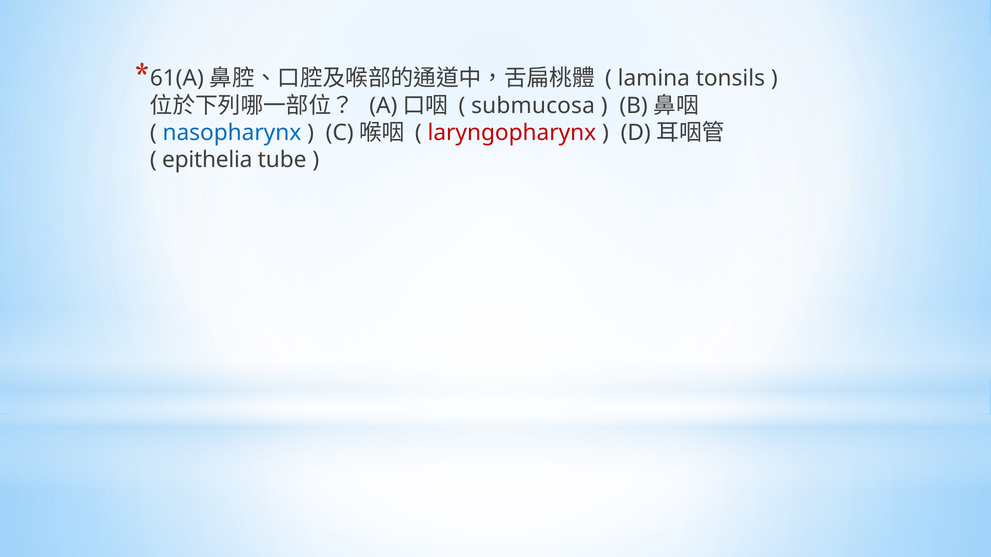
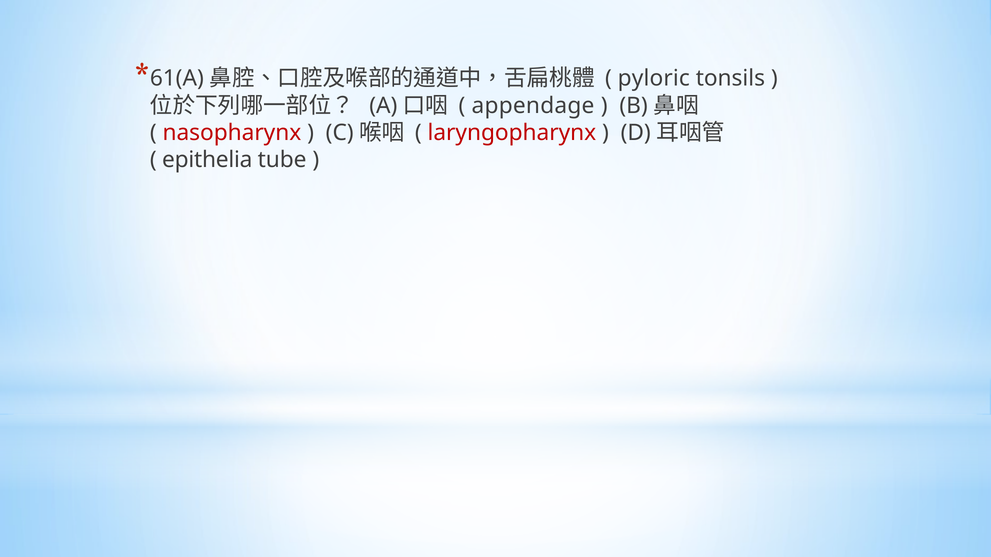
lamina: lamina -> pyloric
submucosa: submucosa -> appendage
nasopharynx colour: blue -> red
